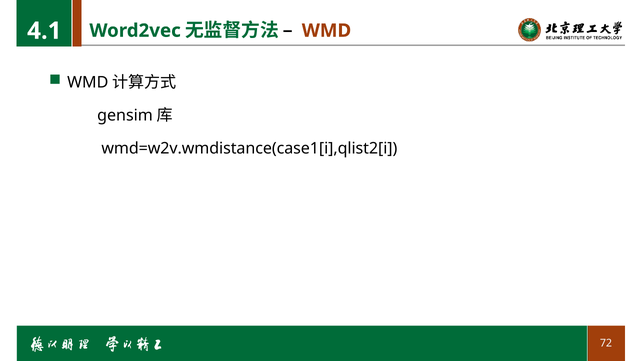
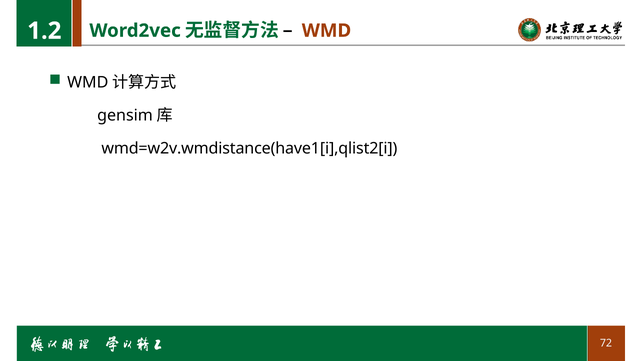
4.1: 4.1 -> 1.2
wmd=w2v.wmdistance(case1[i],qlist2[i: wmd=w2v.wmdistance(case1[i],qlist2[i -> wmd=w2v.wmdistance(have1[i],qlist2[i
